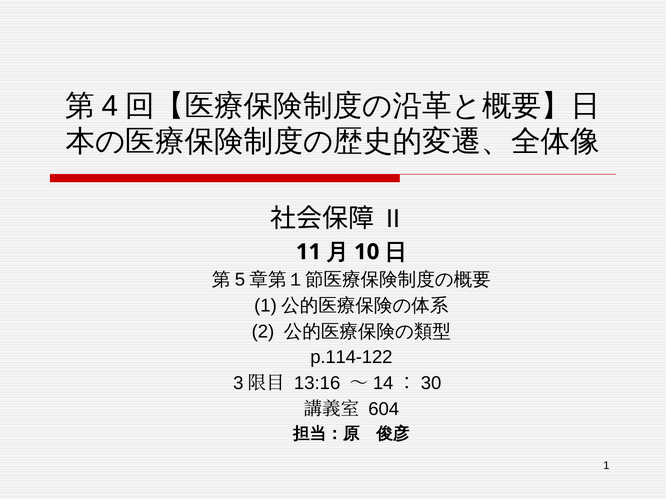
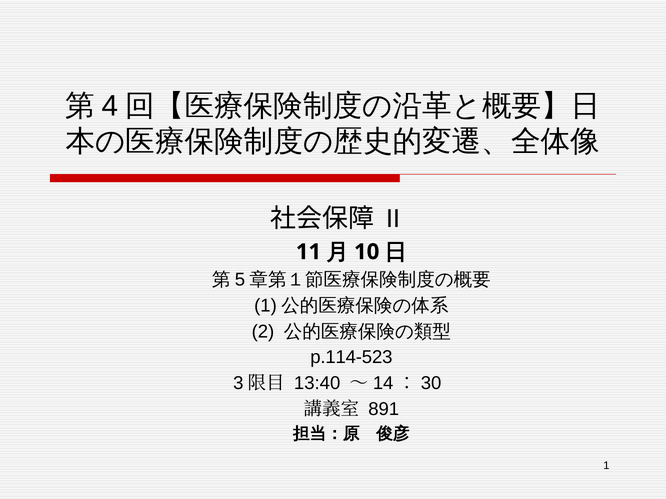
p.114-122: p.114-122 -> p.114-523
13:16: 13:16 -> 13:40
604: 604 -> 891
